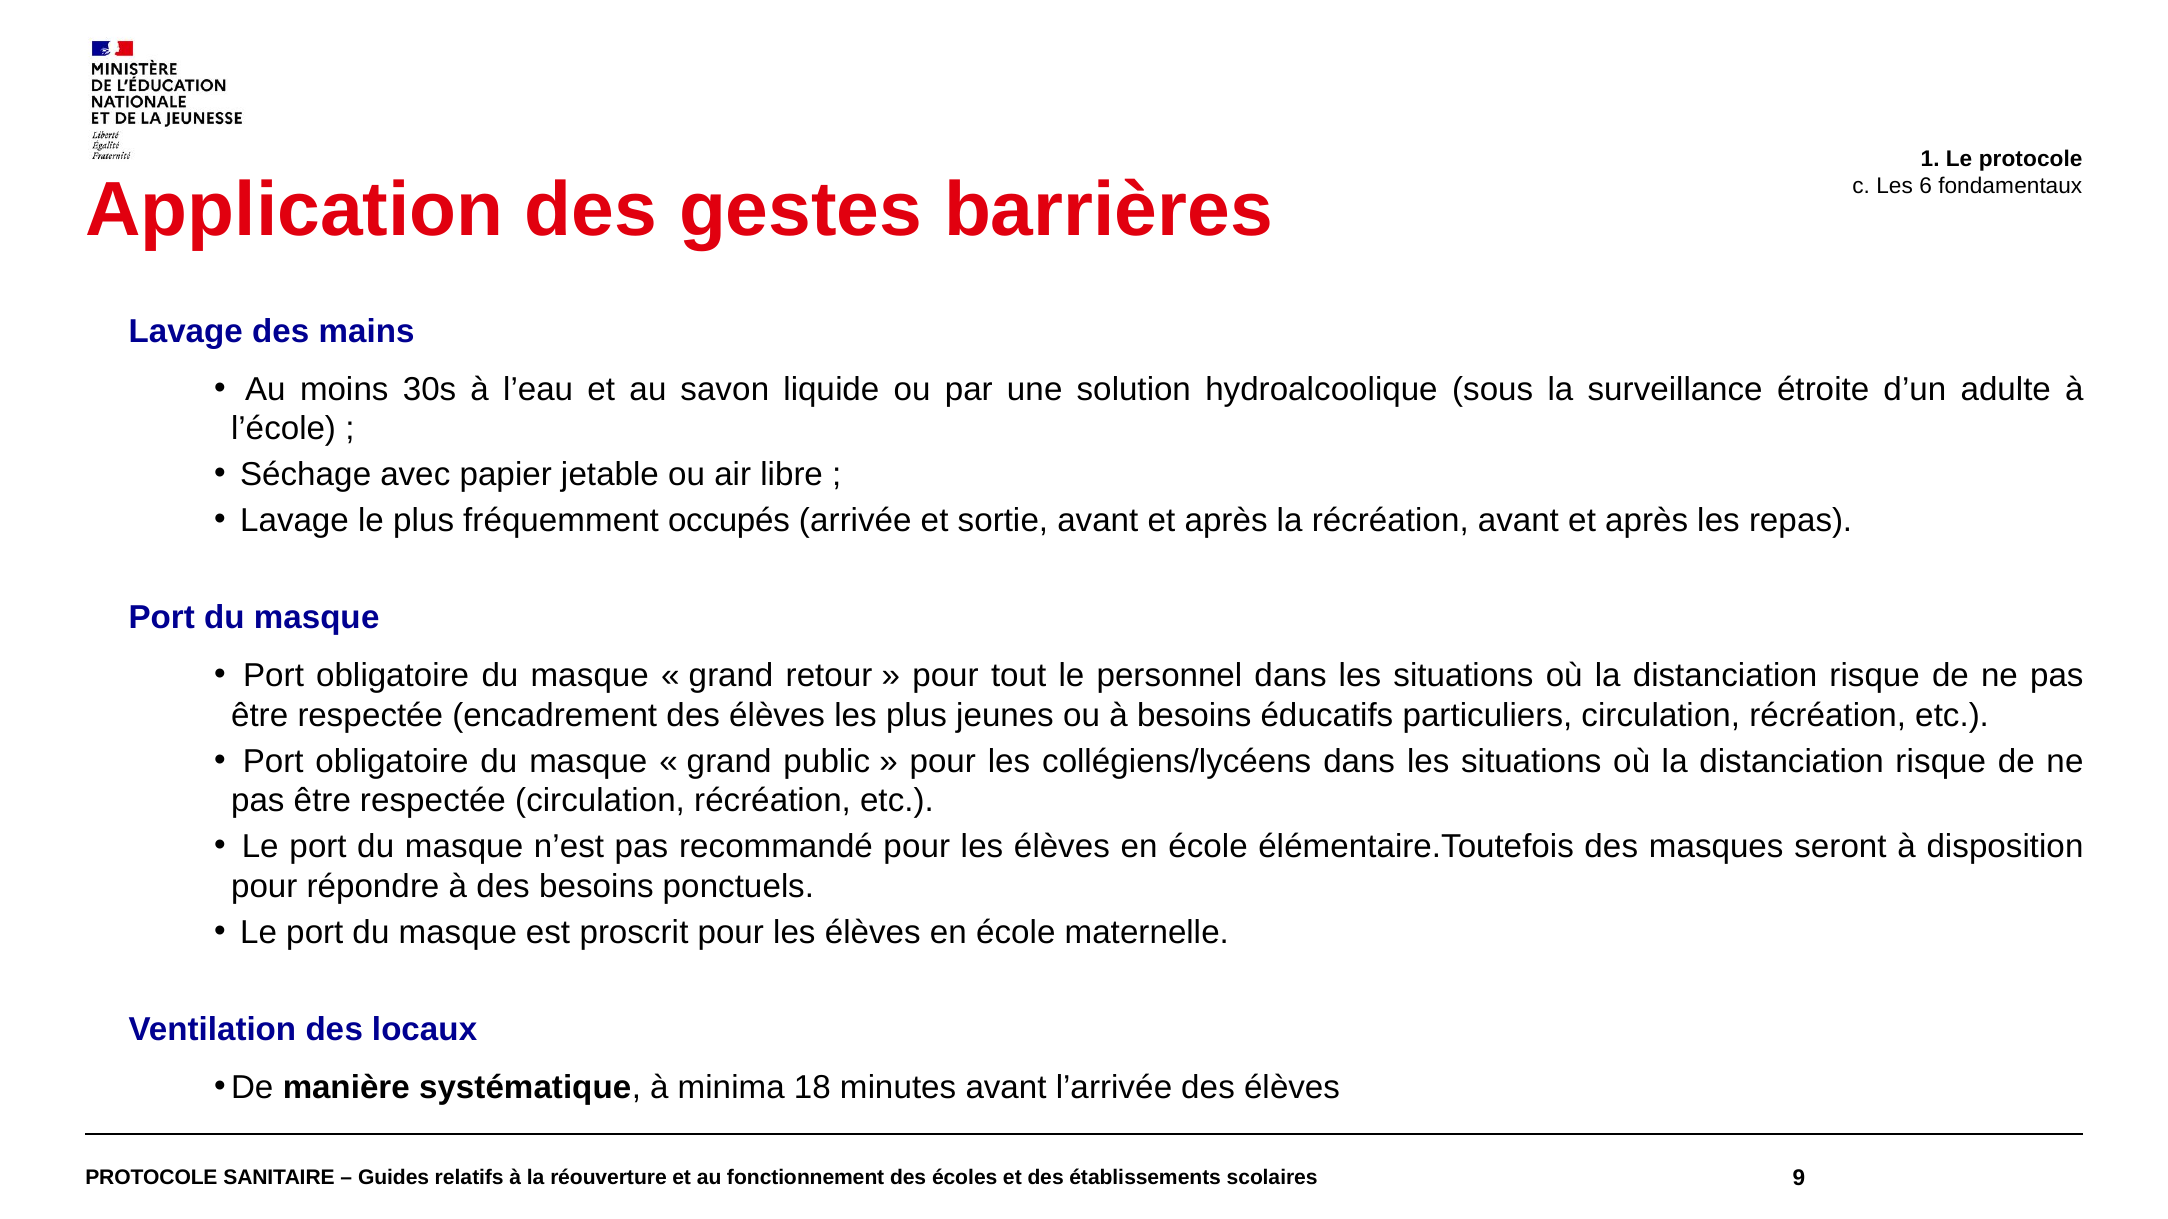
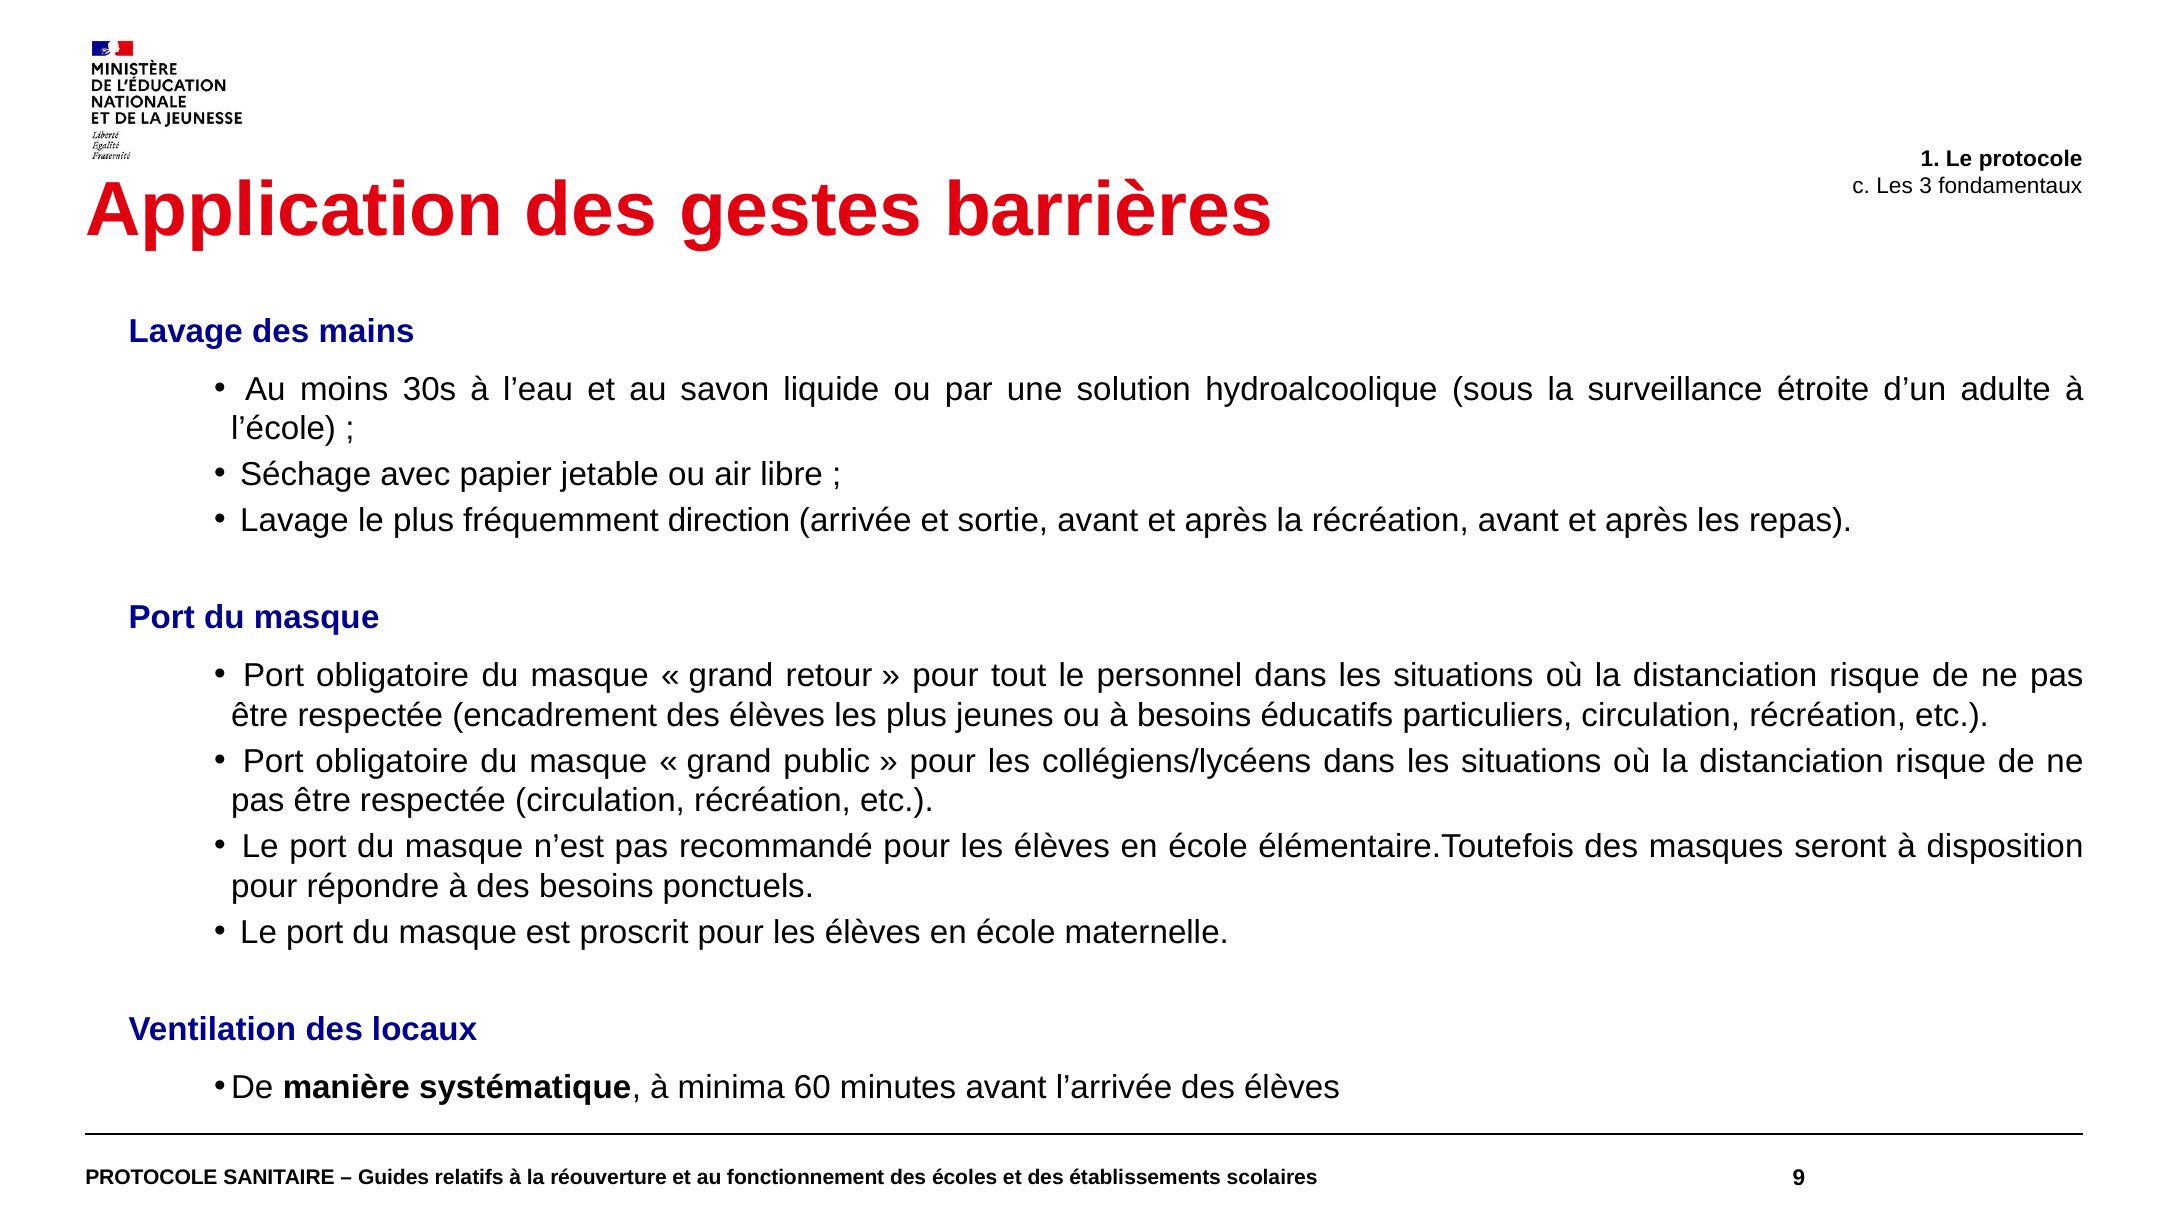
6: 6 -> 3
occupés: occupés -> direction
18: 18 -> 60
